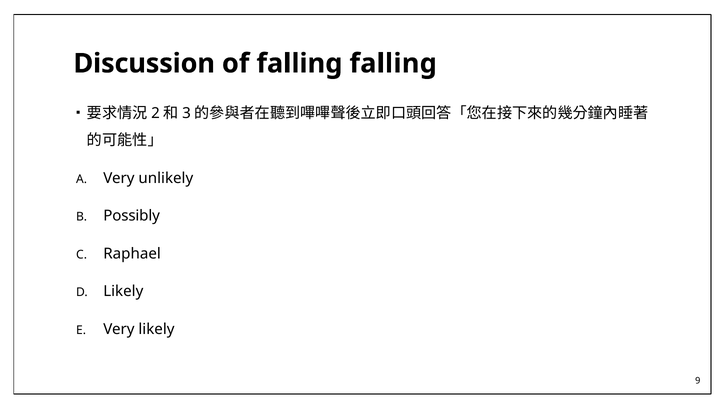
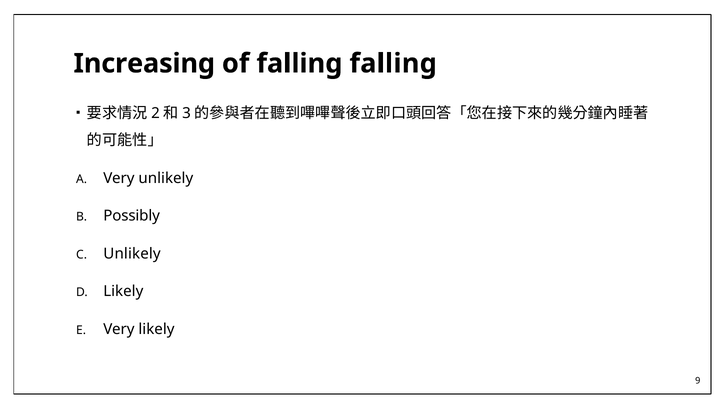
Discussion: Discussion -> Increasing
Raphael at (132, 253): Raphael -> Unlikely
